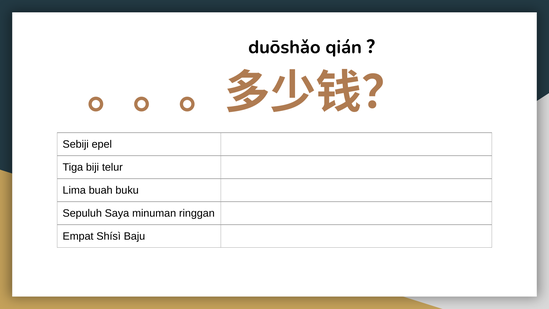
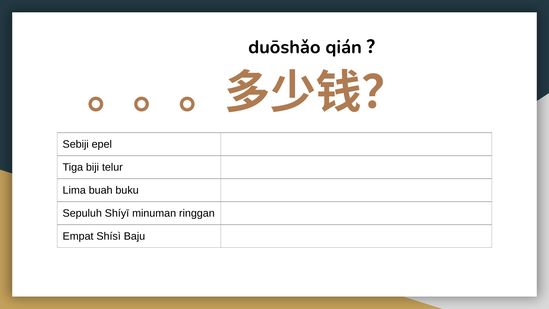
Saya: Saya -> Shíyī
